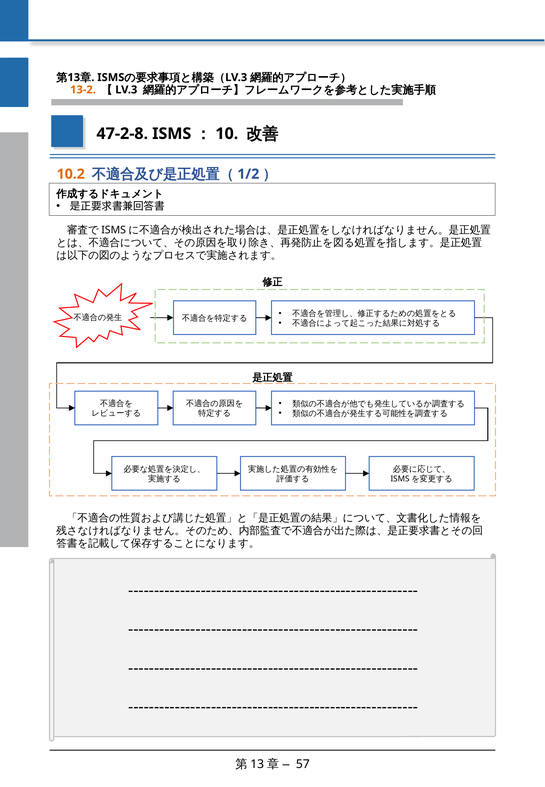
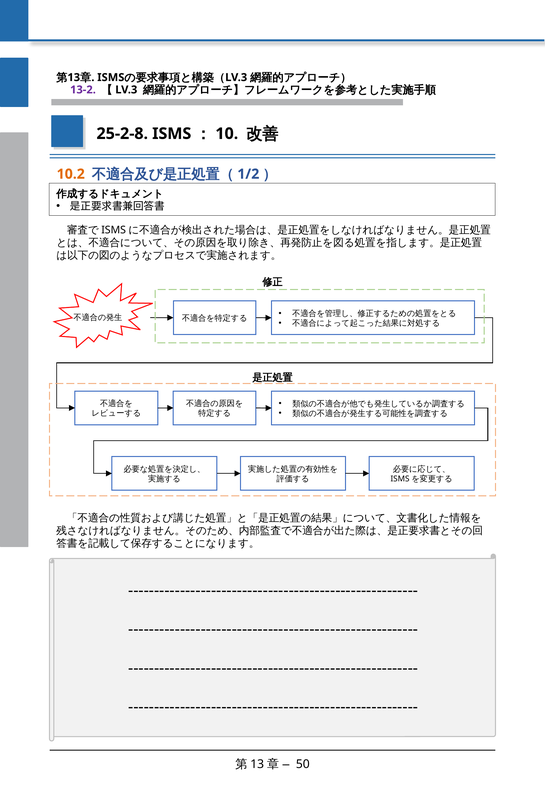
13-2 colour: orange -> purple
47-2-8: 47-2-8 -> 25-2-8
57: 57 -> 50
